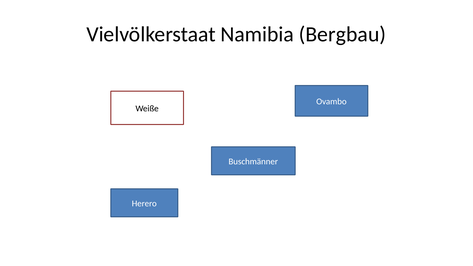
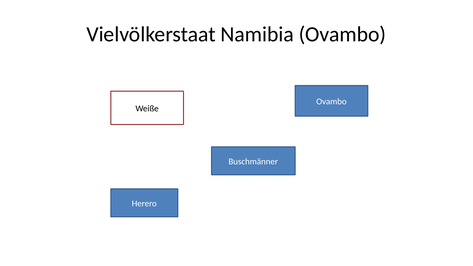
Namibia Bergbau: Bergbau -> Ovambo
